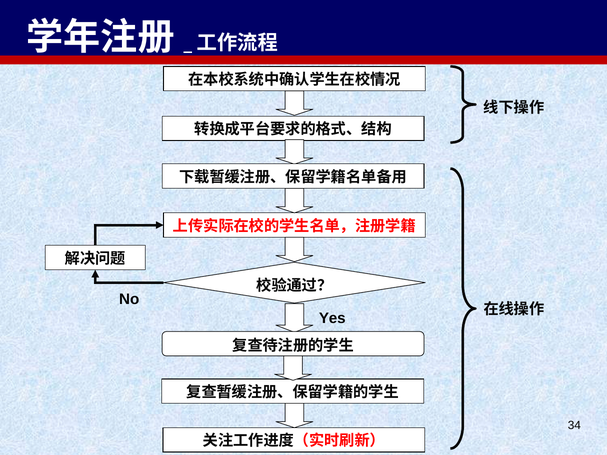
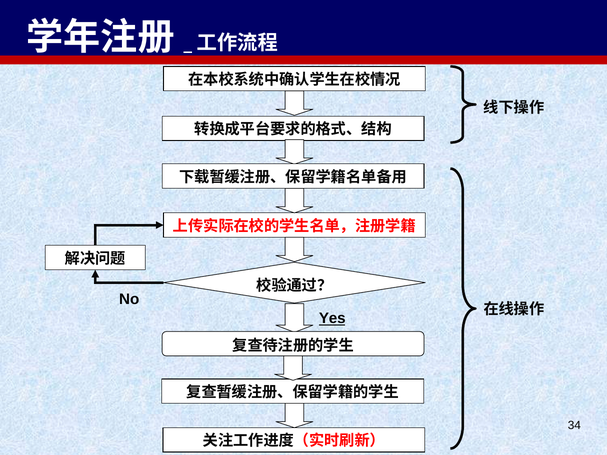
Yes underline: none -> present
